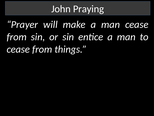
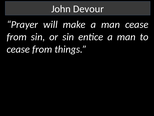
Praying: Praying -> Devour
